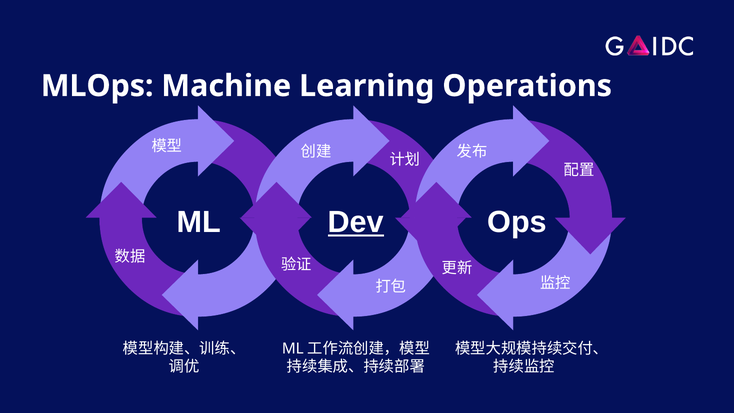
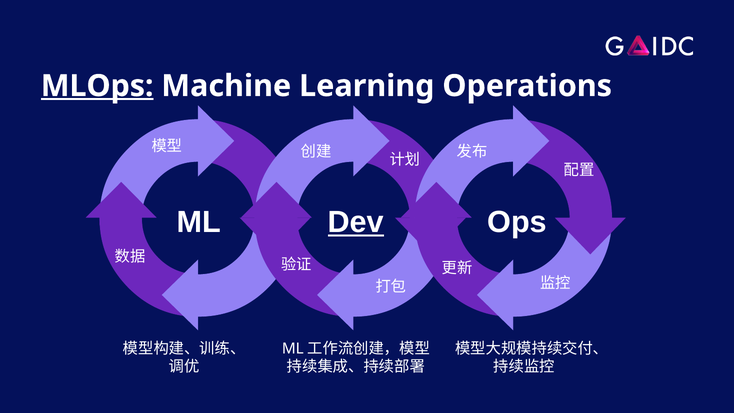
MLOps underline: none -> present
